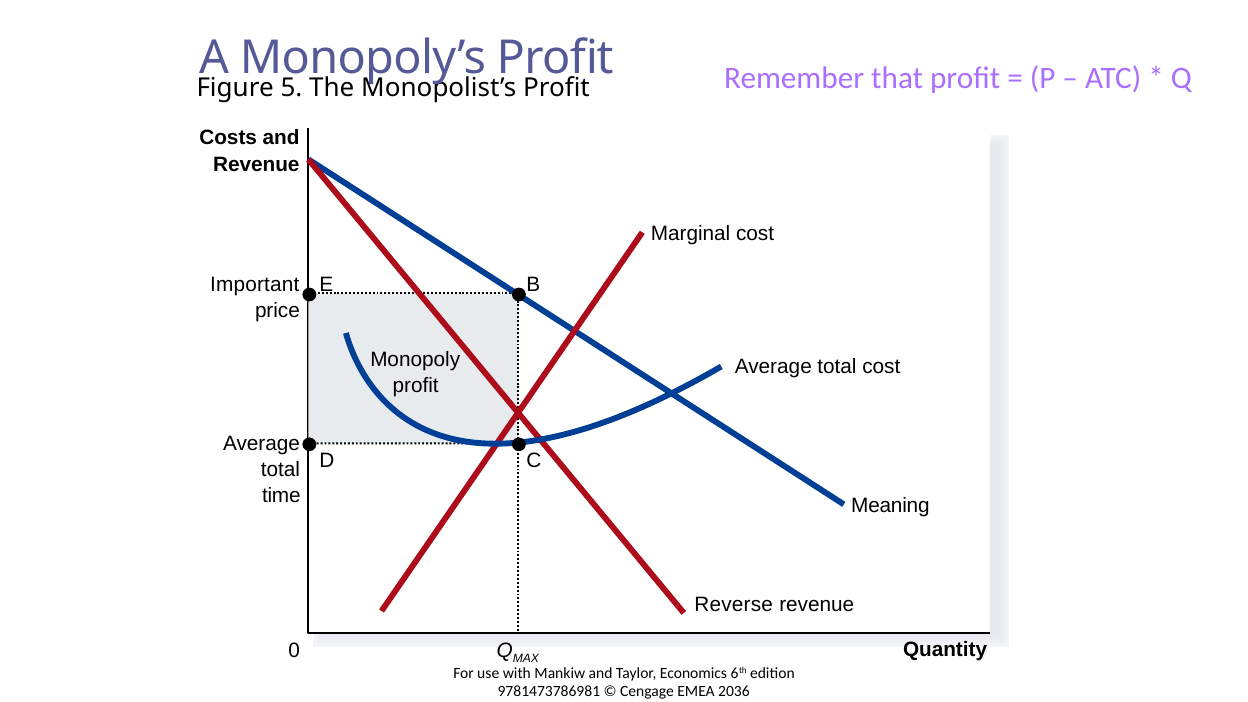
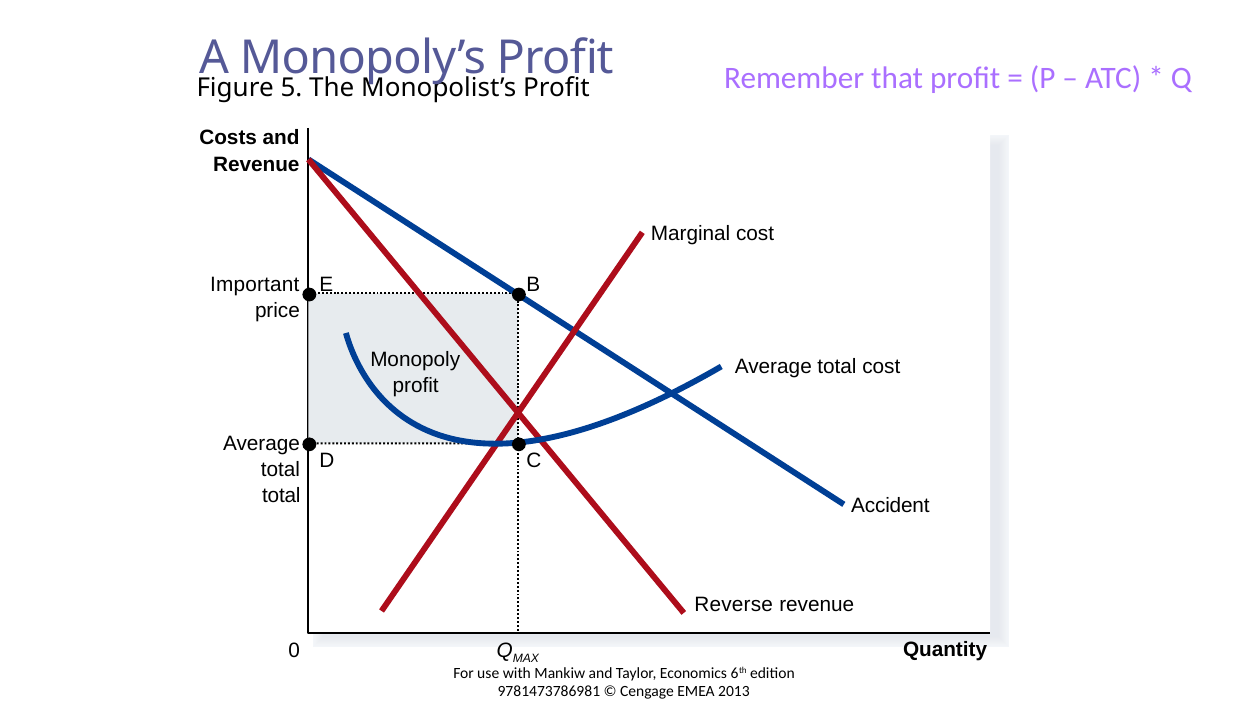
time at (281, 496): time -> total
Meaning: Meaning -> Accident
2036: 2036 -> 2013
